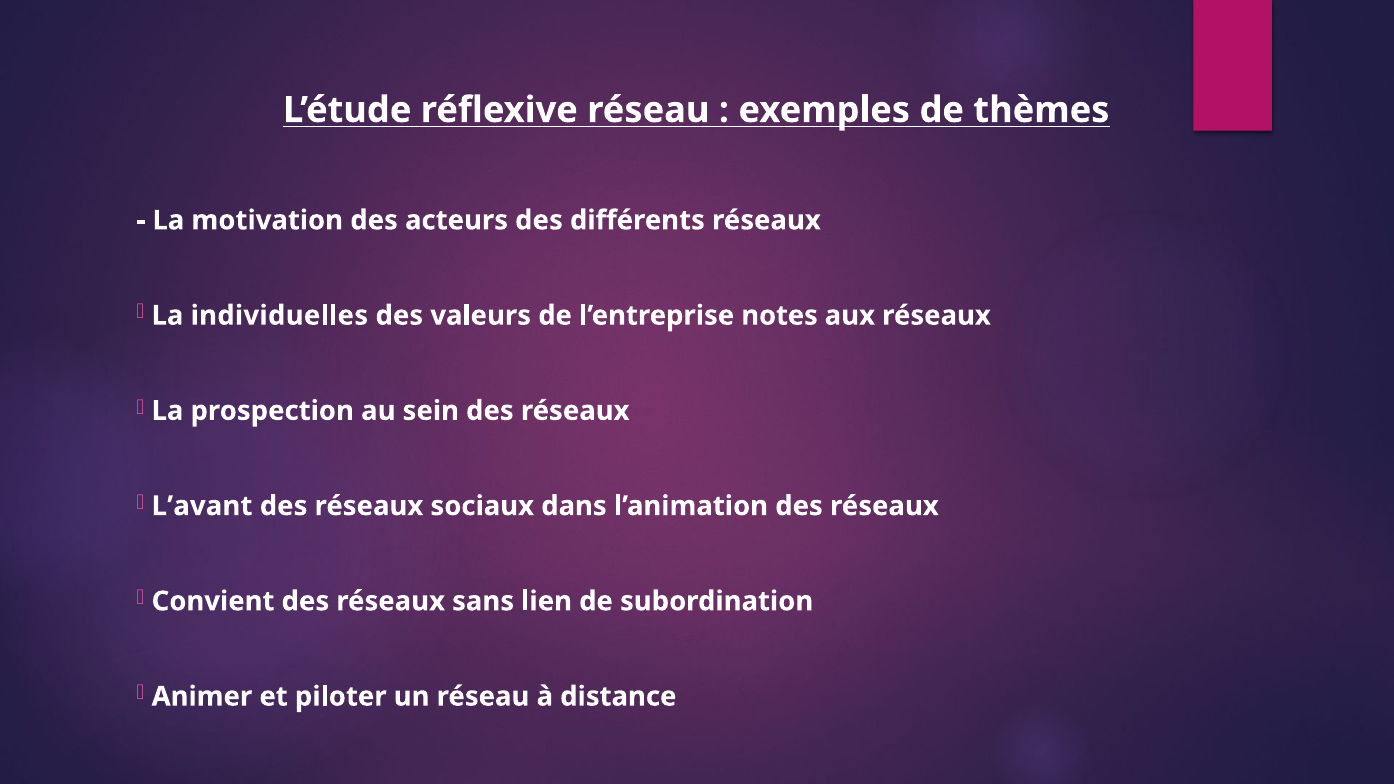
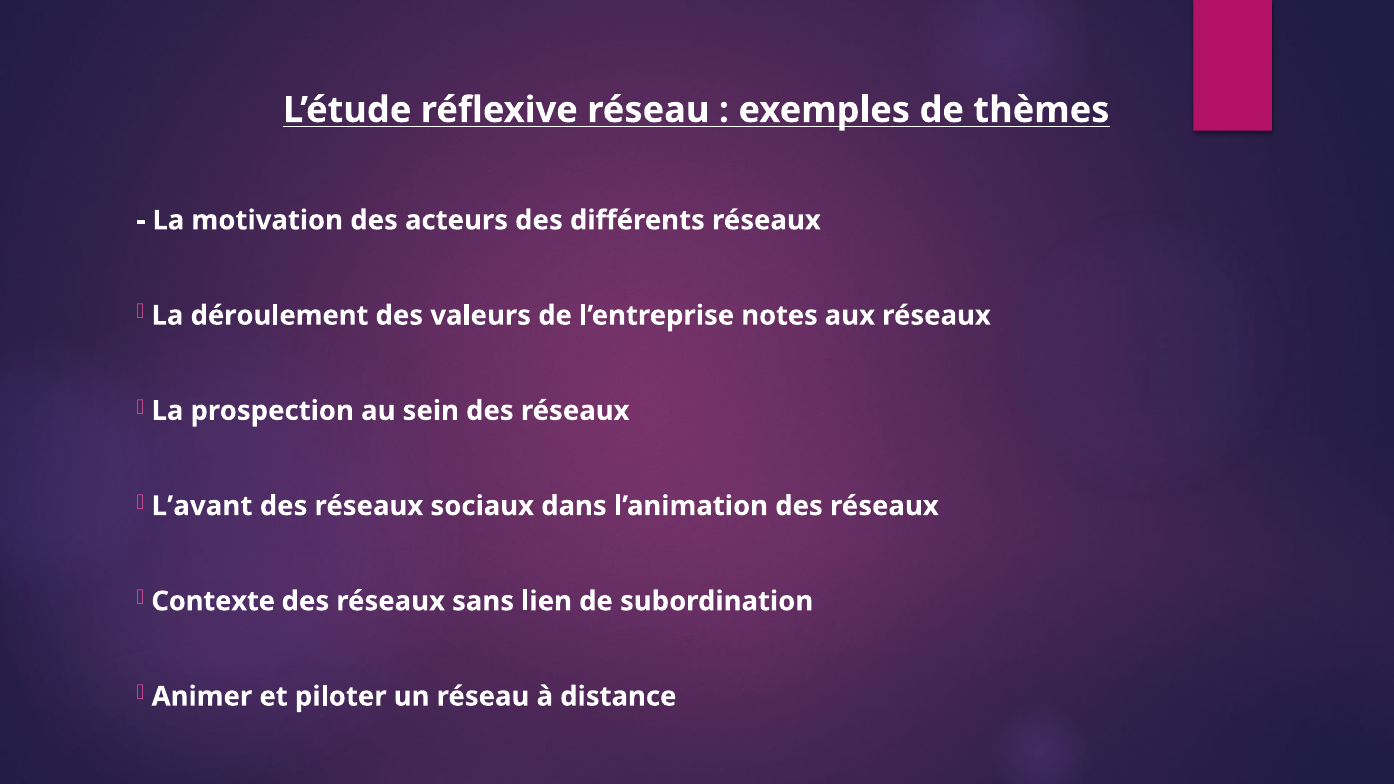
individuelles: individuelles -> déroulement
Convient: Convient -> Contexte
